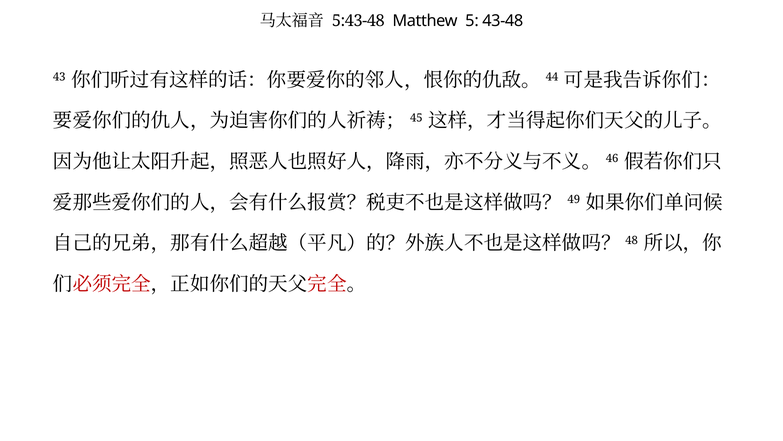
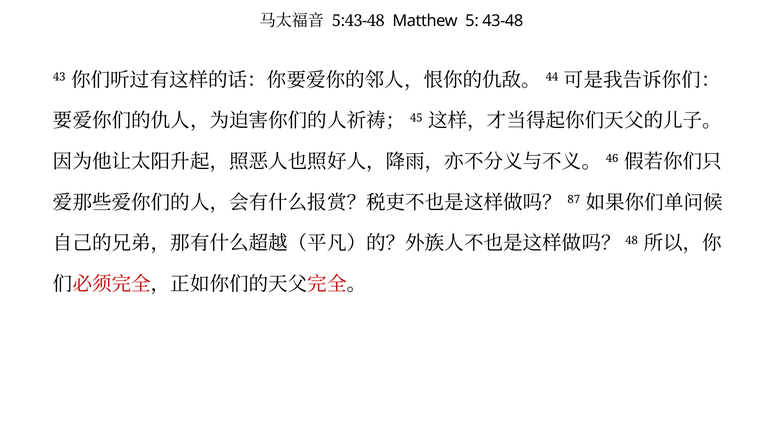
49: 49 -> 87
